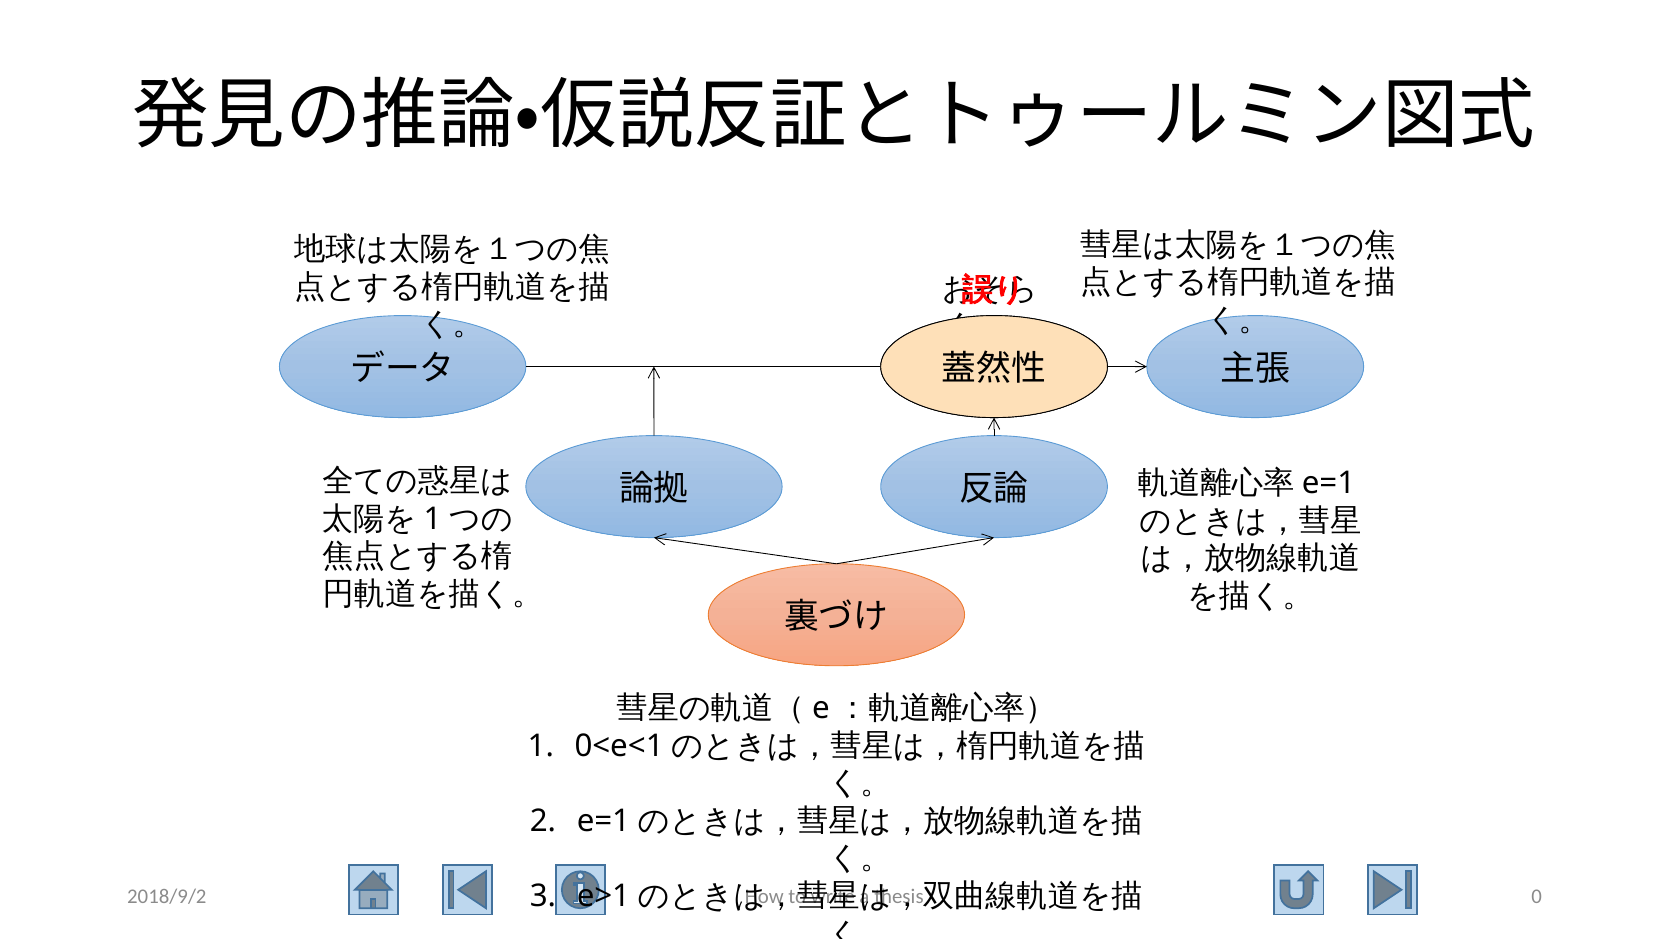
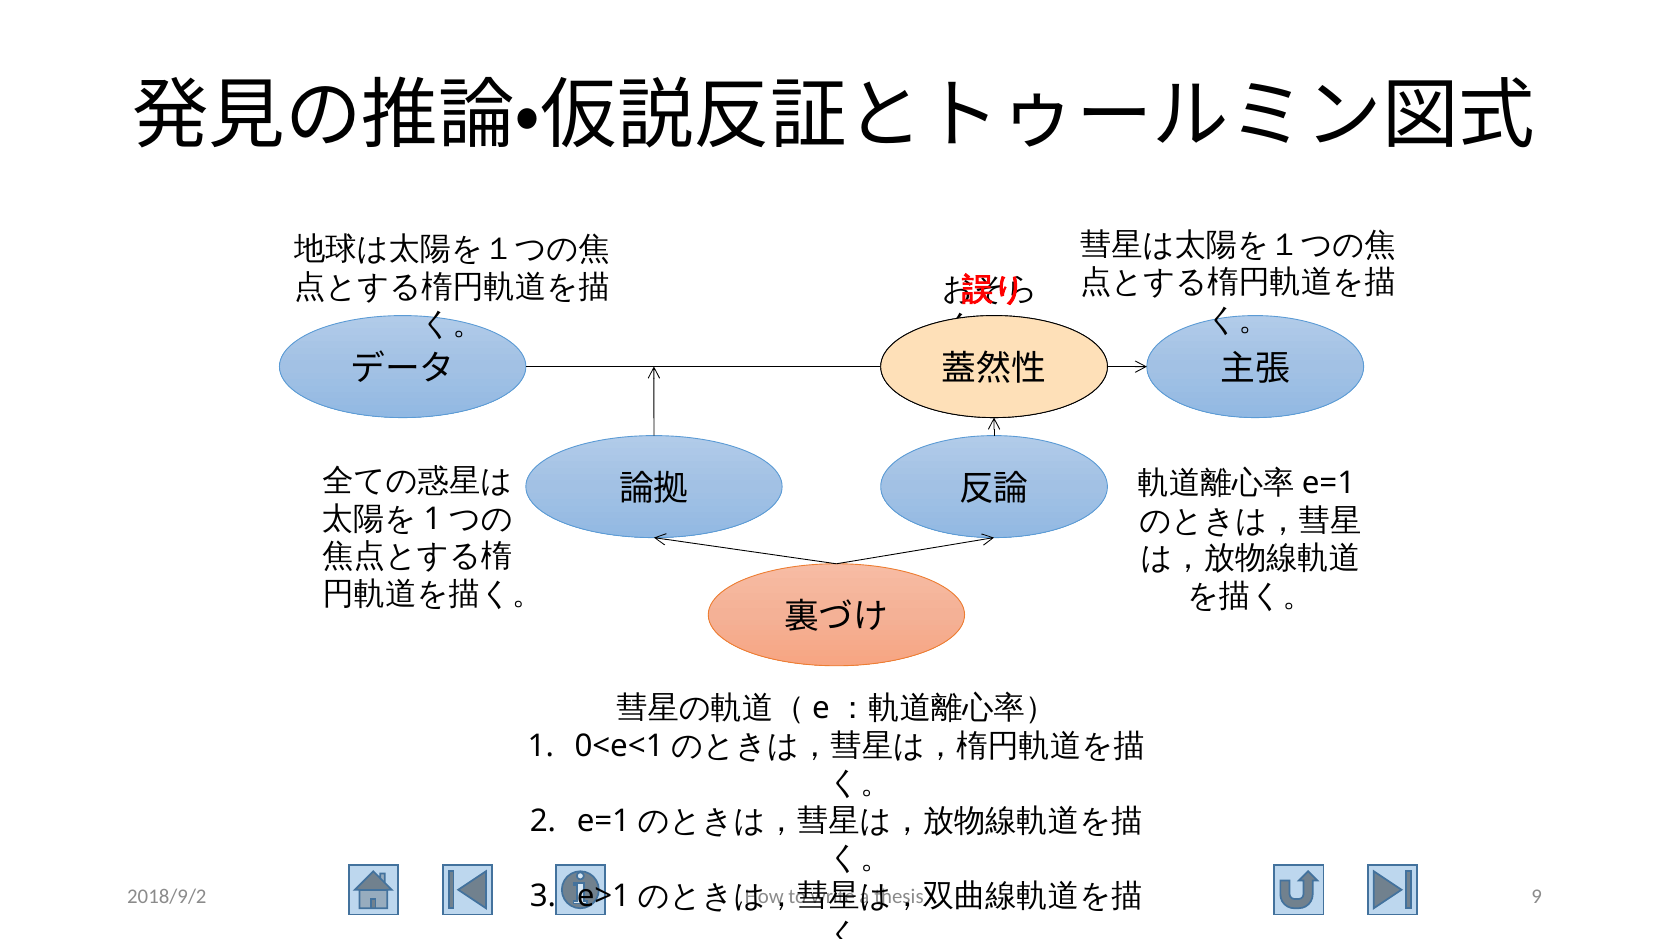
0: 0 -> 9
